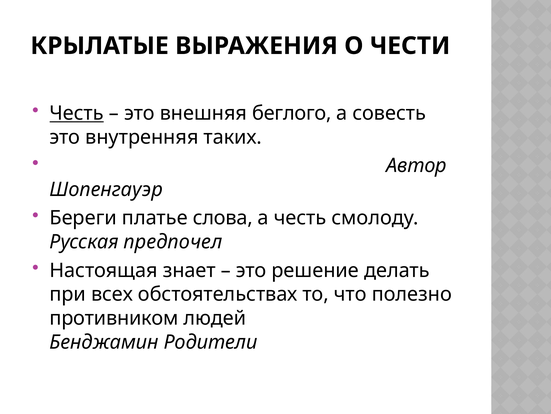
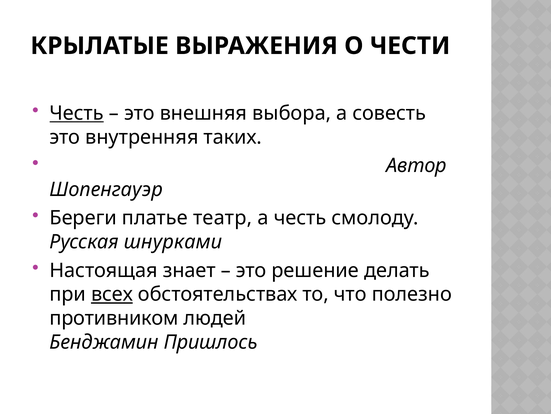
беглого: беглого -> выбора
слова: слова -> театр
предпочел: предпочел -> шнурками
всех underline: none -> present
Родители: Родители -> Пришлось
